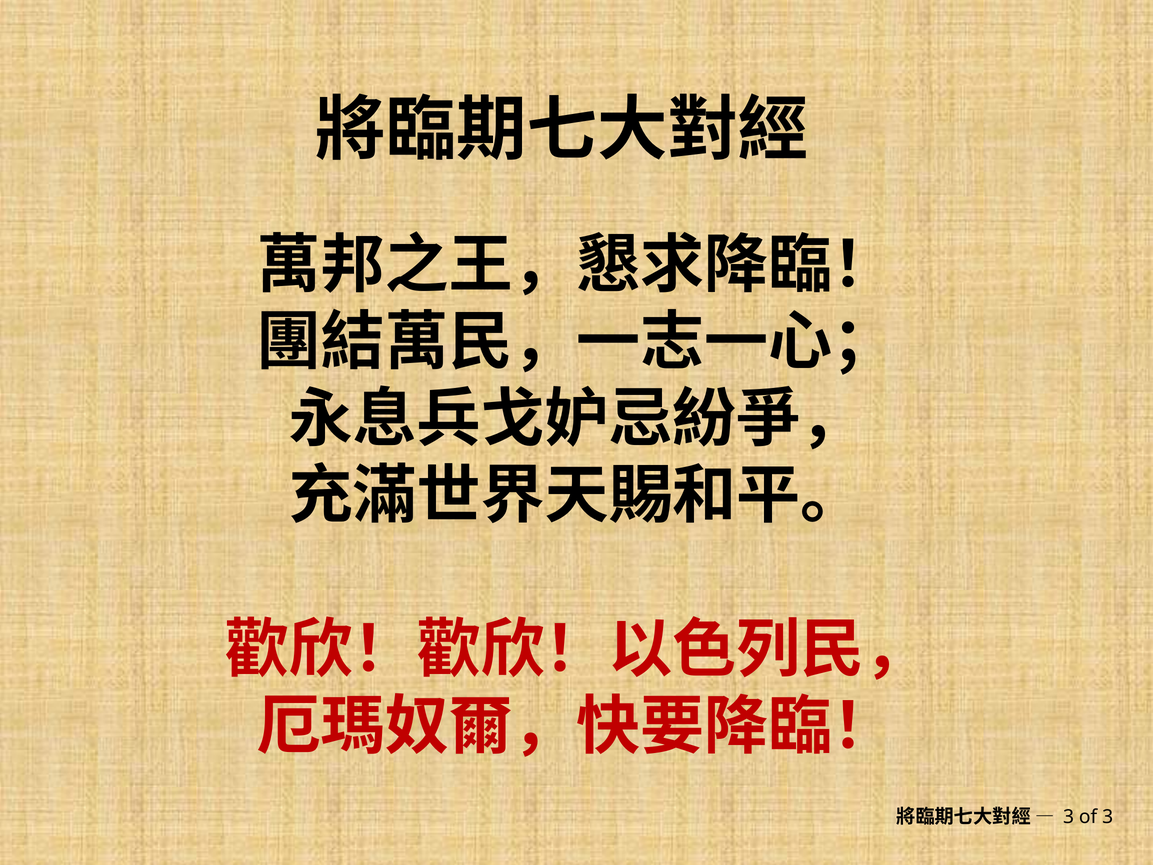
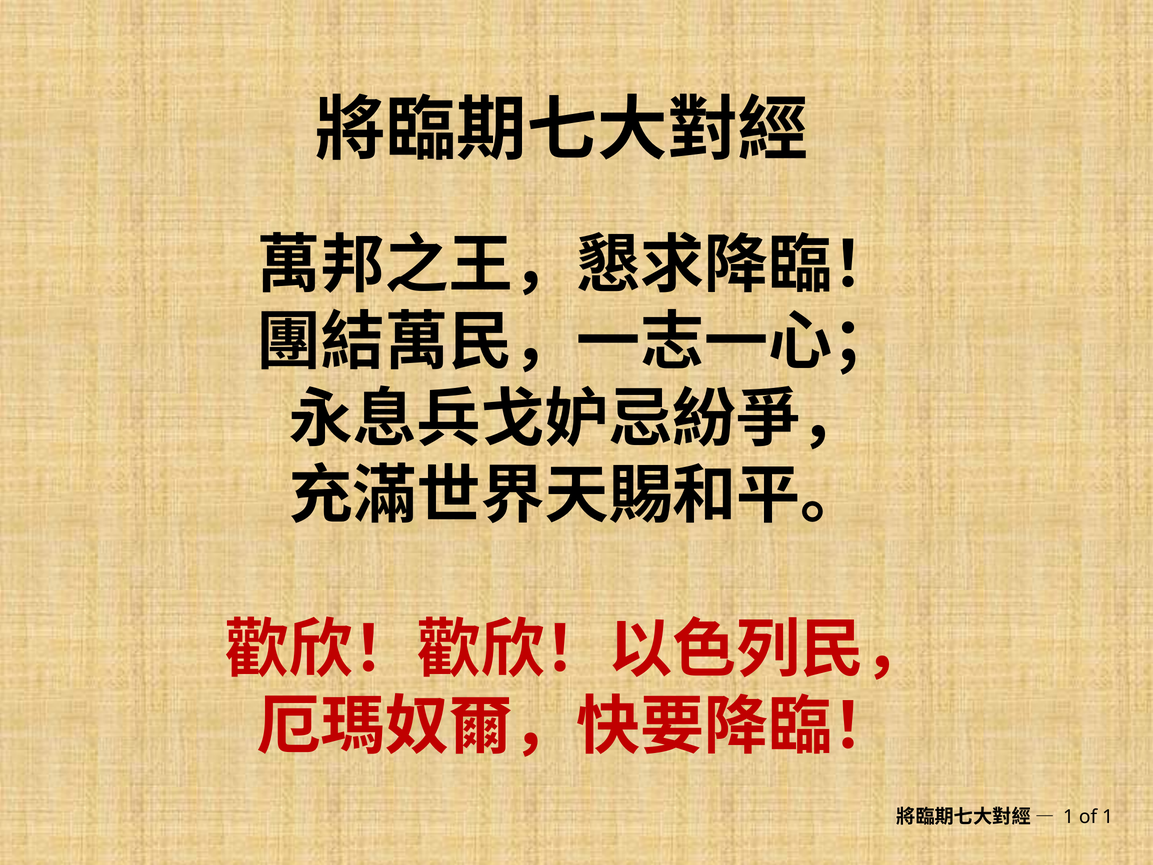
3 at (1069, 817): 3 -> 1
of 3: 3 -> 1
